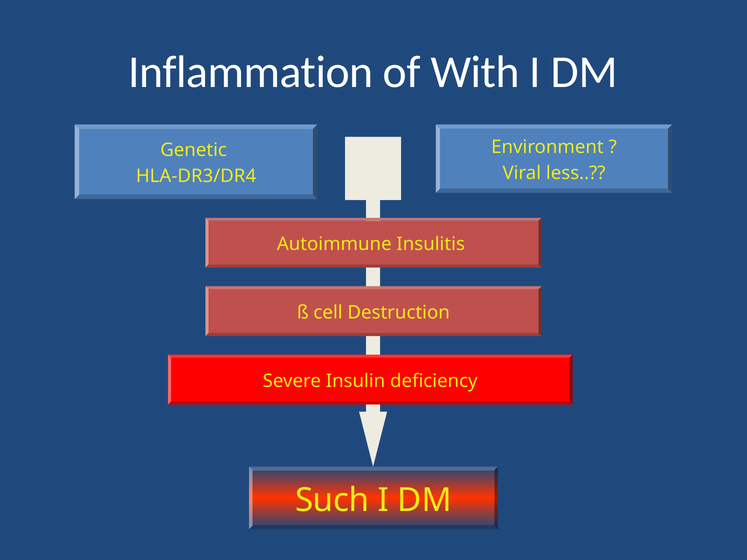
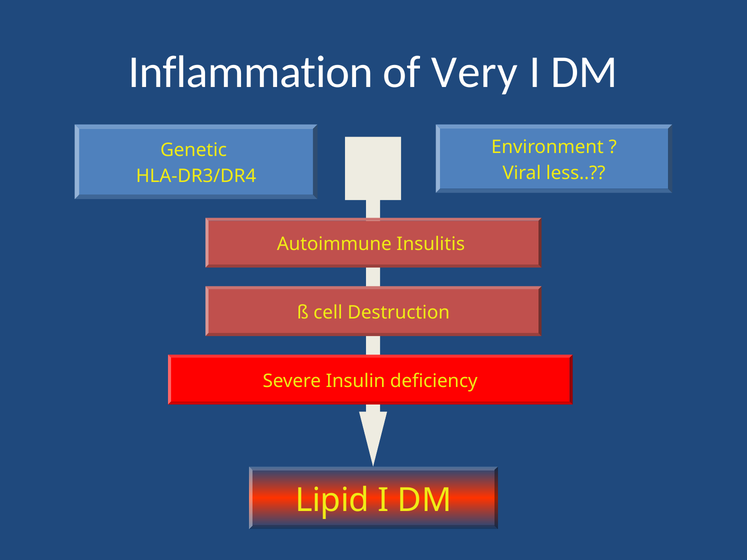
With: With -> Very
Such: Such -> Lipid
